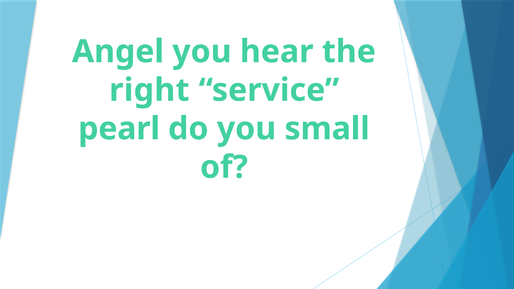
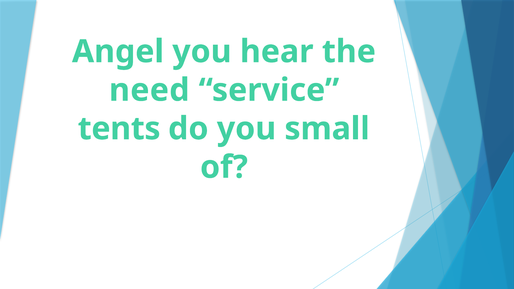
right: right -> need
pearl: pearl -> tents
